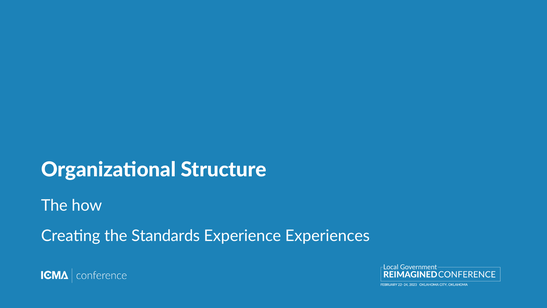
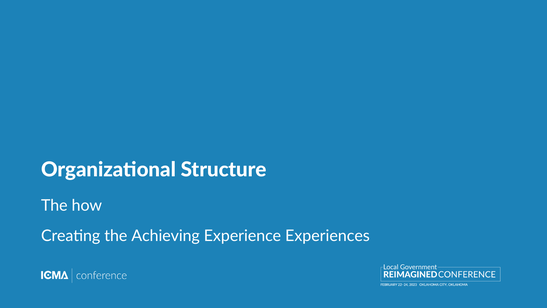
Standards: Standards -> Achieving
